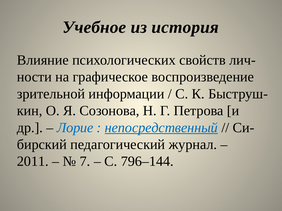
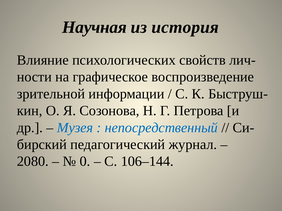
Учебное: Учебное -> Научная
Лорие: Лорие -> Музея
непосредственный underline: present -> none
2011: 2011 -> 2080
7: 7 -> 0
796–144: 796–144 -> 106–144
